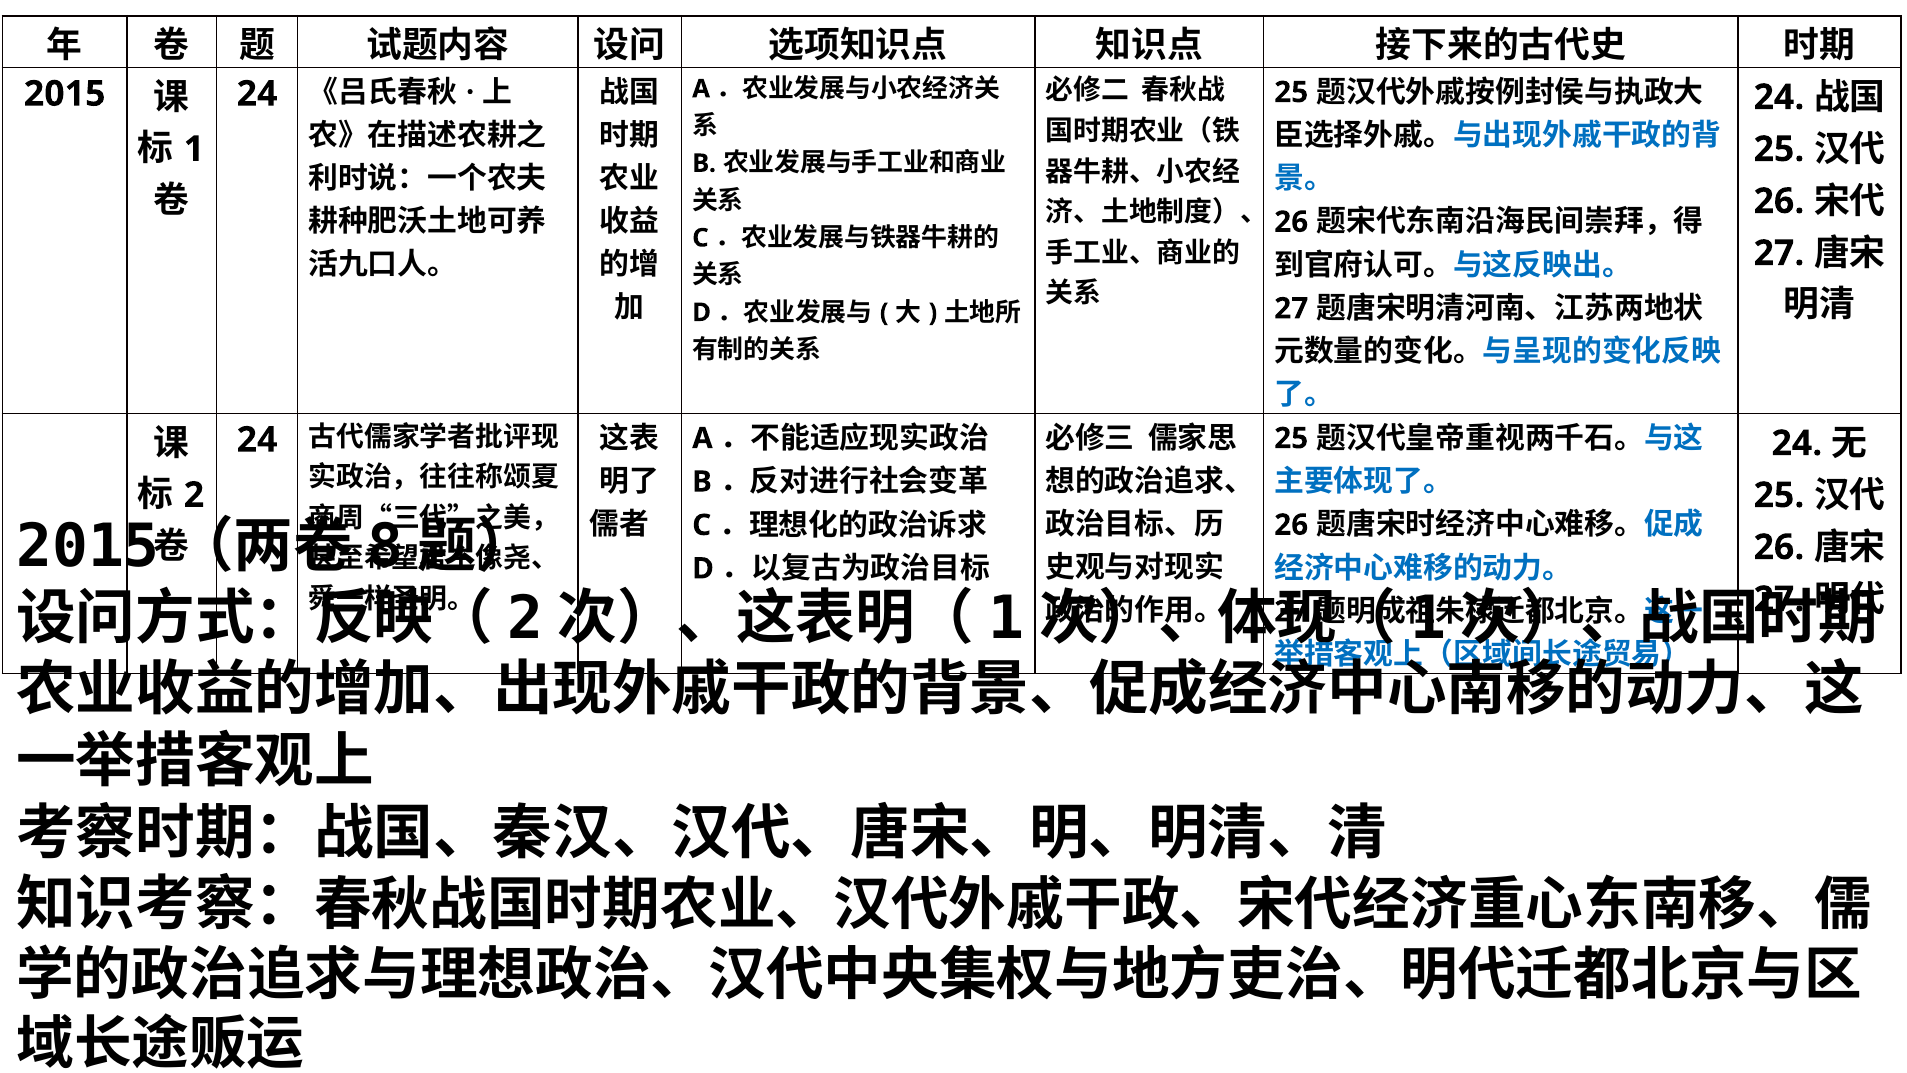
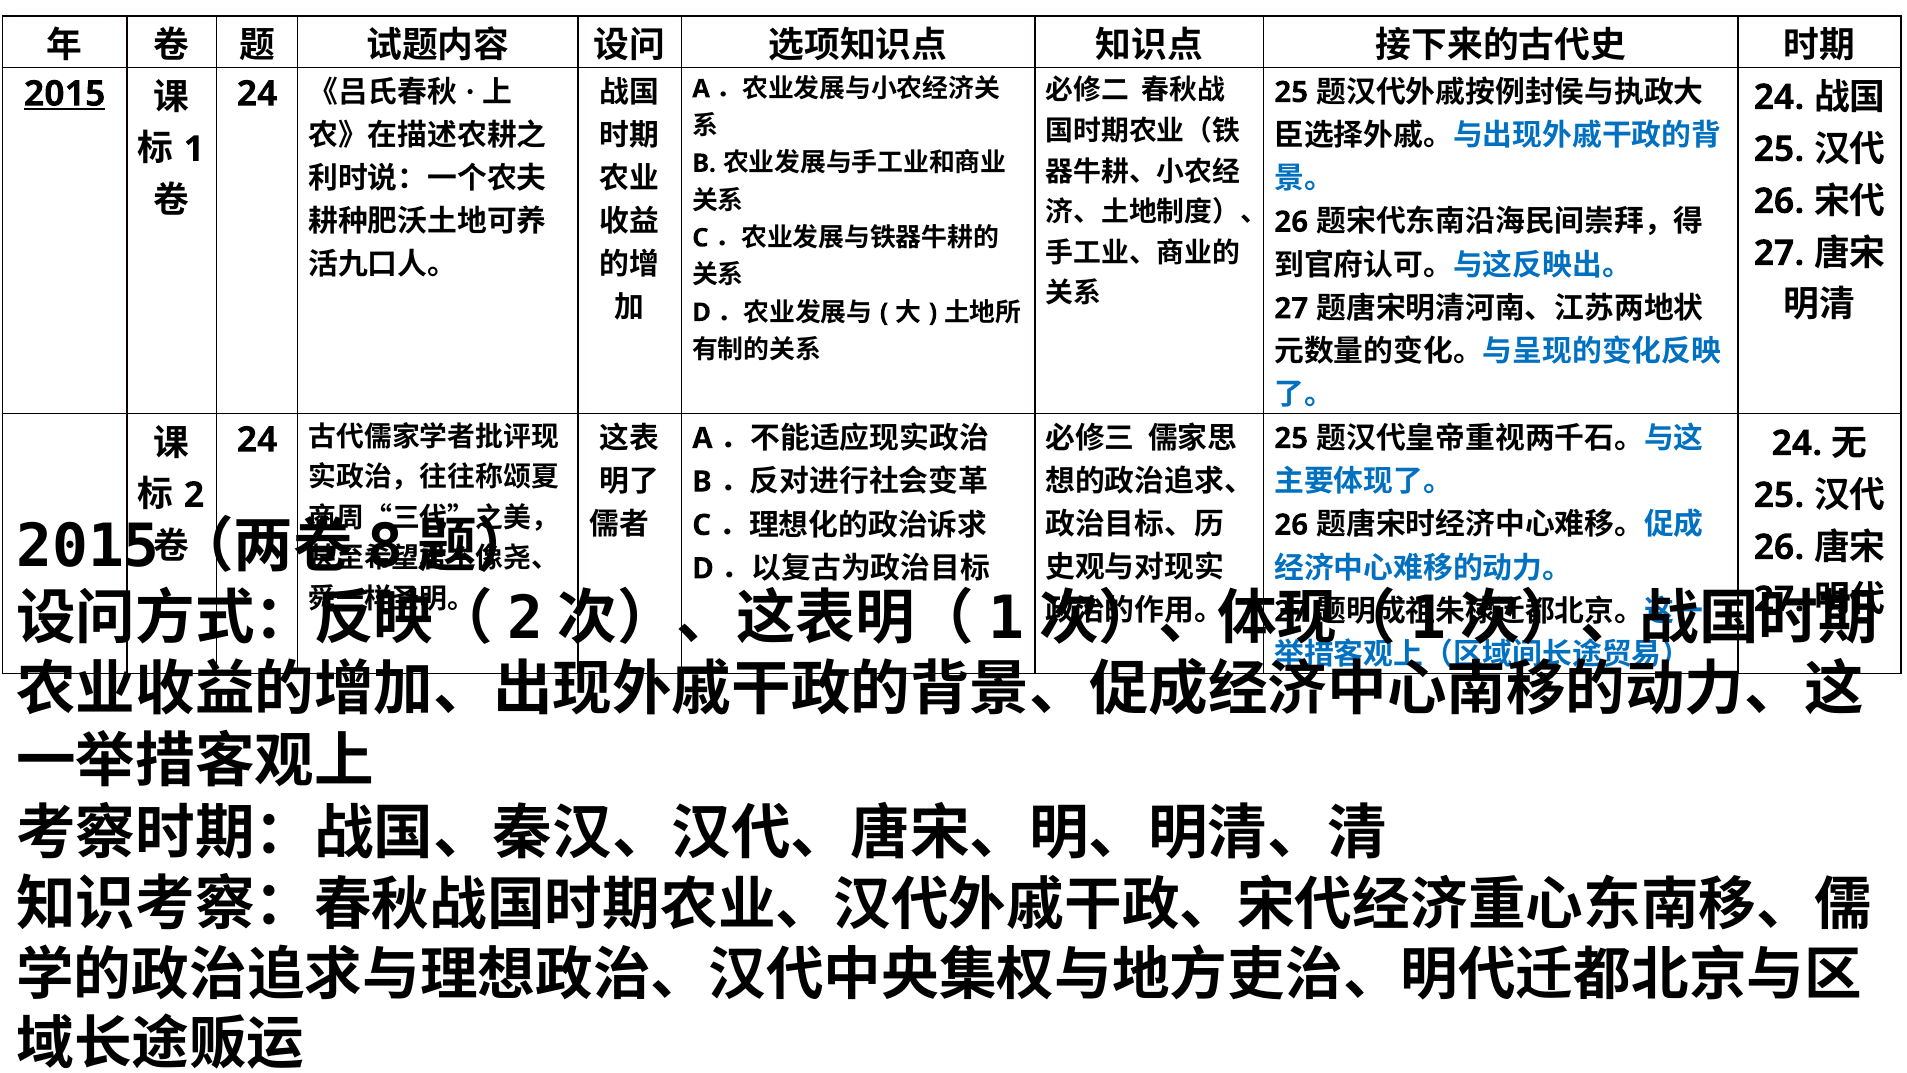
2015 underline: none -> present
